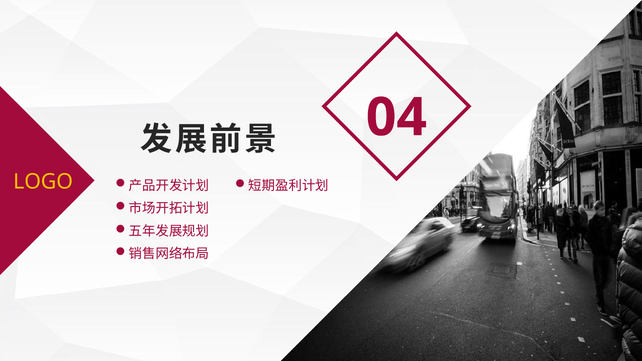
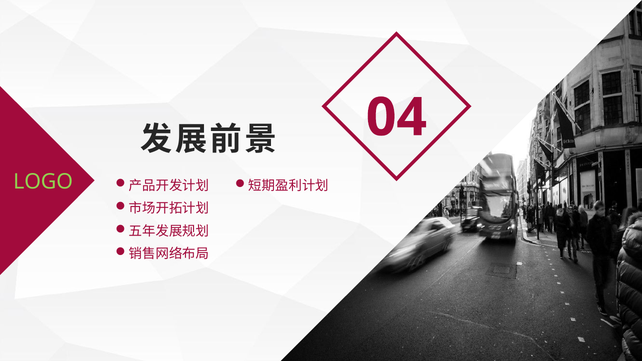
LOGO colour: yellow -> light green
